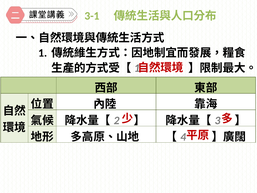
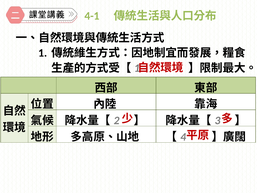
3-1: 3-1 -> 4-1
